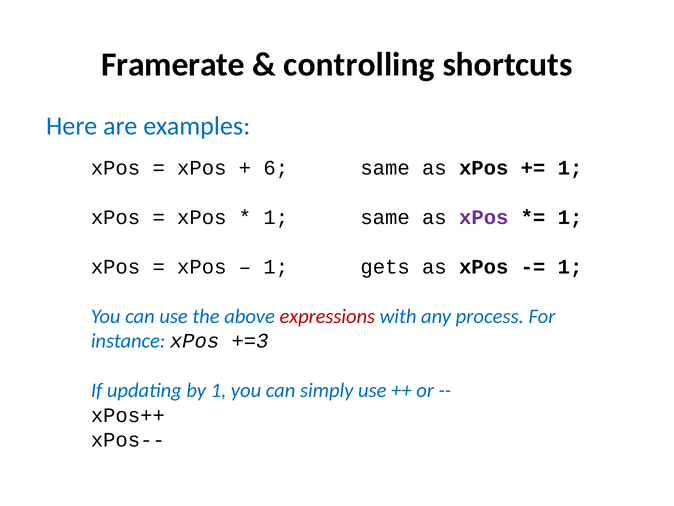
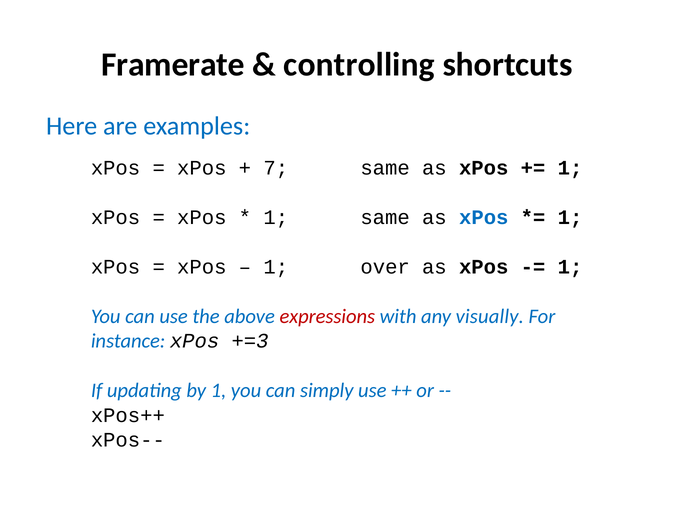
6: 6 -> 7
xPos at (484, 217) colour: purple -> blue
gets: gets -> over
process: process -> visually
